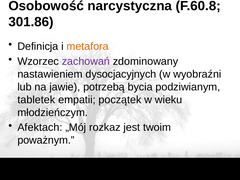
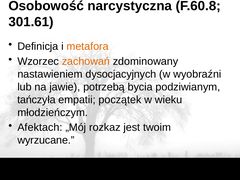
301.86: 301.86 -> 301.61
zachowań colour: purple -> orange
tabletek: tabletek -> tańczyła
poważnym: poważnym -> wyrzucane
